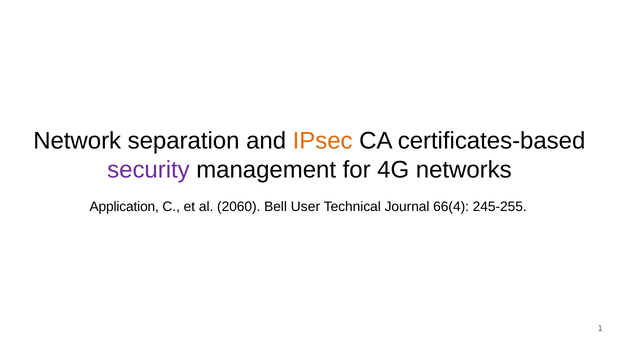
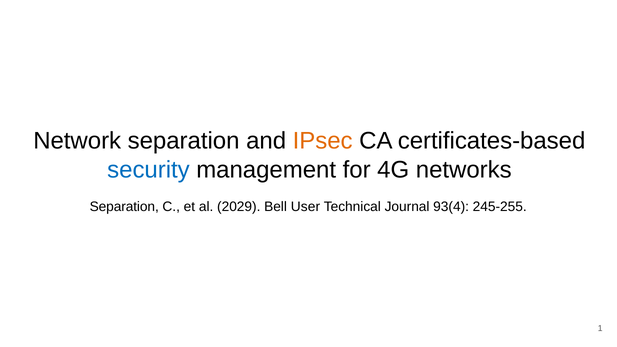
security colour: purple -> blue
Application at (124, 207): Application -> Separation
2060: 2060 -> 2029
66(4: 66(4 -> 93(4
